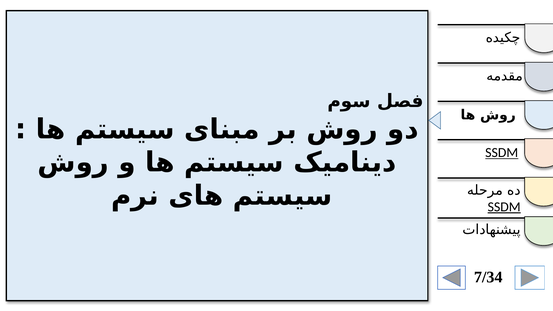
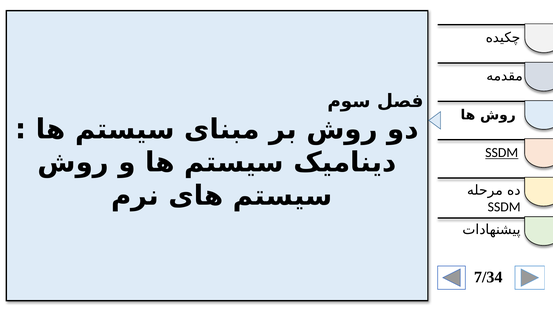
SSDM at (504, 207) underline: present -> none
